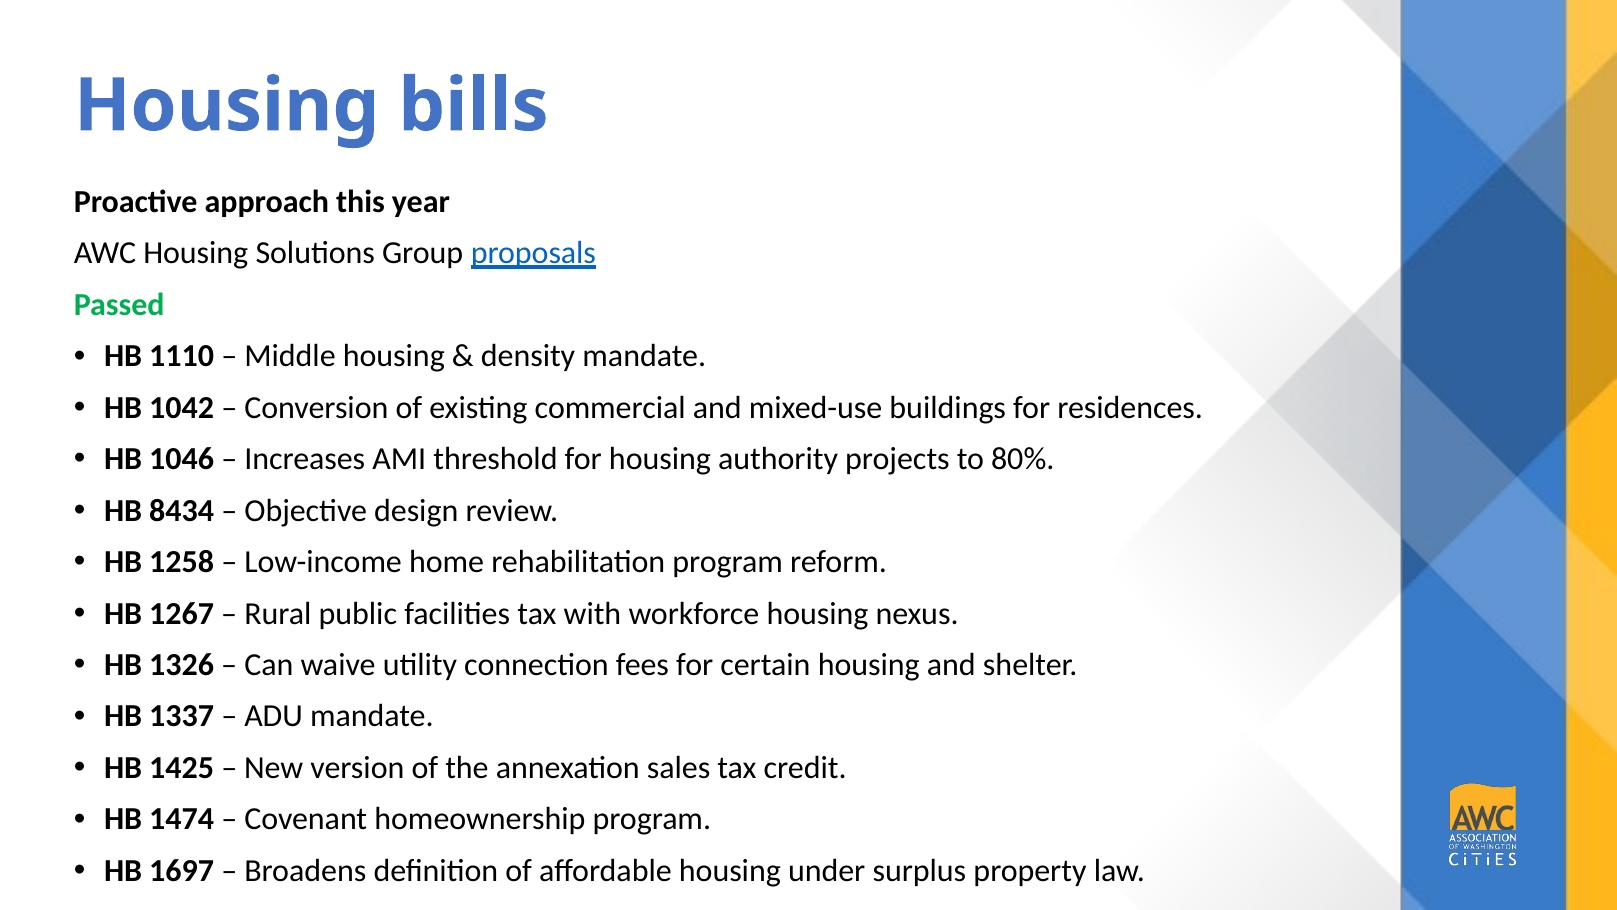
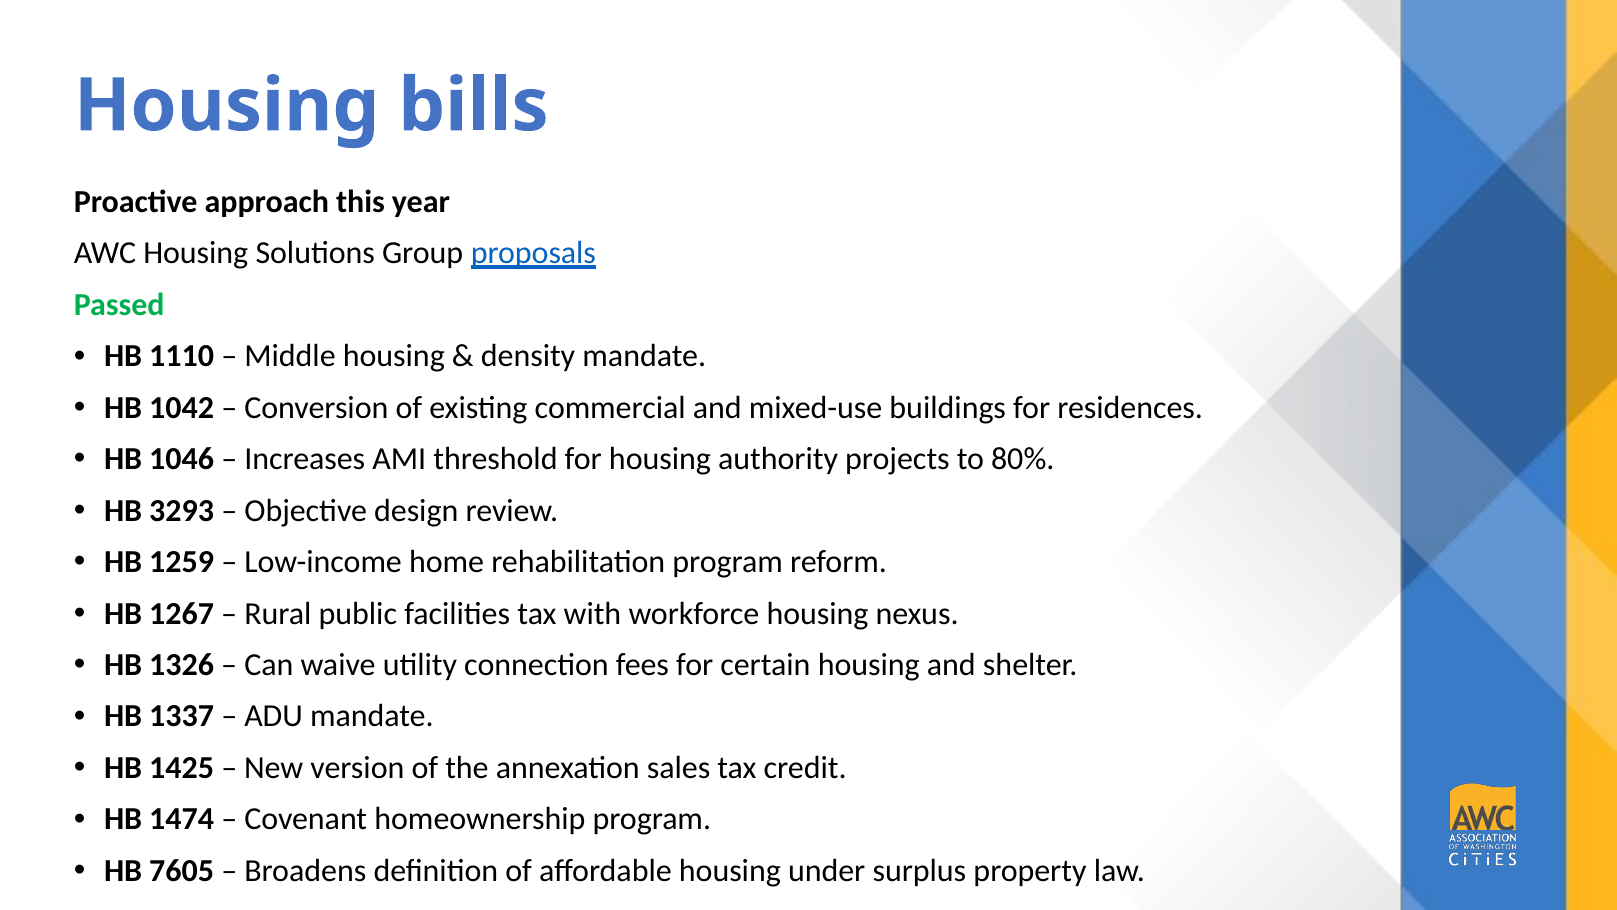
8434: 8434 -> 3293
1258: 1258 -> 1259
1697: 1697 -> 7605
